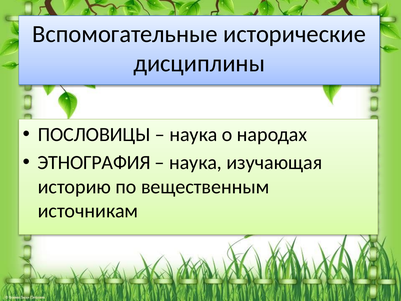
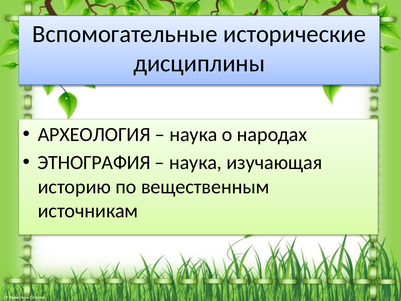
ПОСЛОВИЦЫ: ПОСЛОВИЦЫ -> АРХЕОЛОГИЯ
